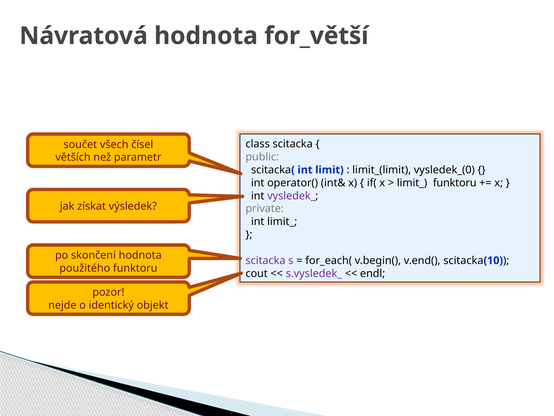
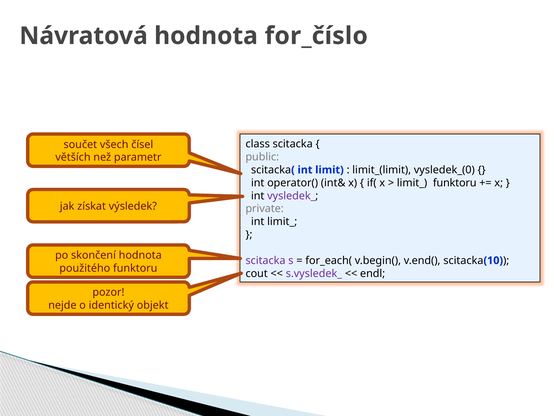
for_větší: for_větší -> for_číslo
